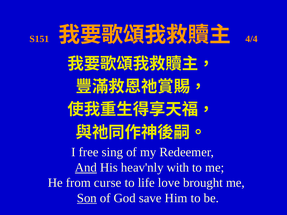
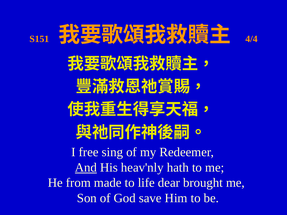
with: with -> hath
curse: curse -> made
love: love -> dear
Son underline: present -> none
